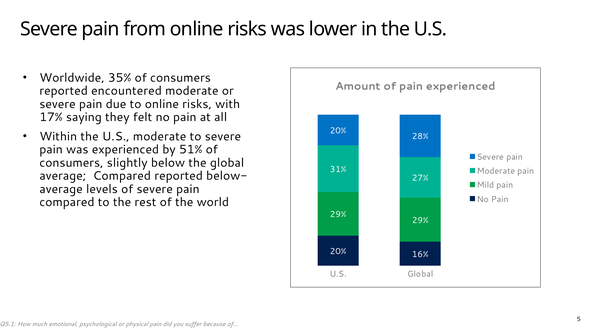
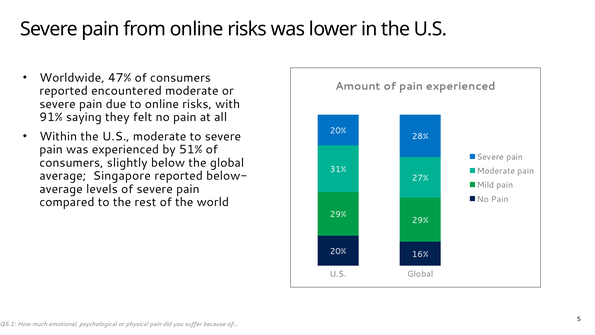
35%: 35% -> 47%
17%: 17% -> 91%
average Compared: Compared -> Singapore
